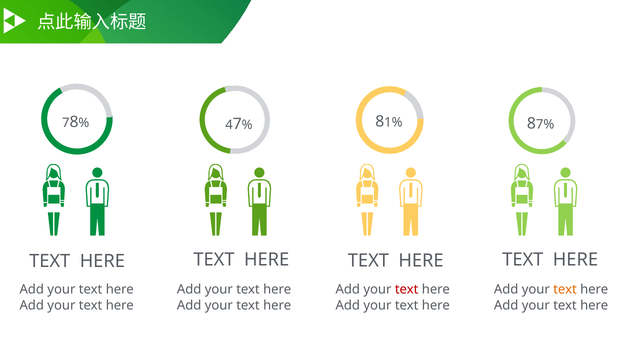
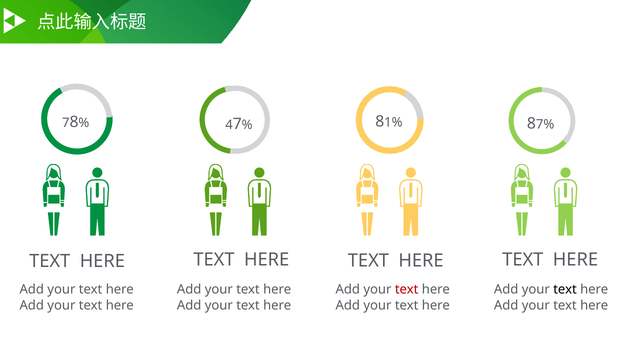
text at (565, 289) colour: orange -> black
